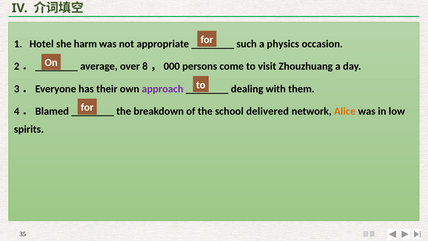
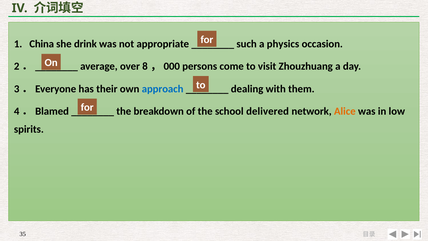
Hotel: Hotel -> China
harm: harm -> drink
approach colour: purple -> blue
